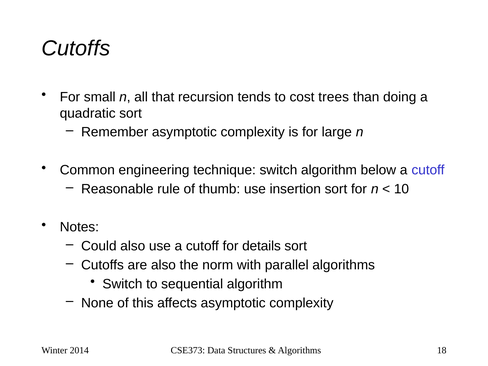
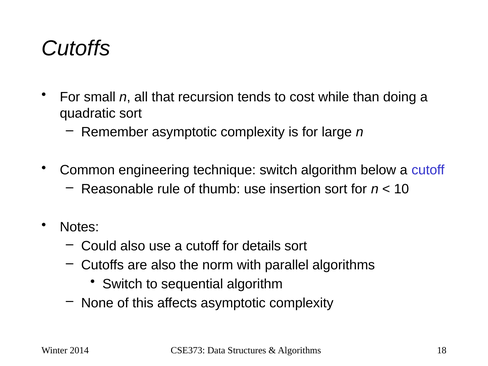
trees: trees -> while
